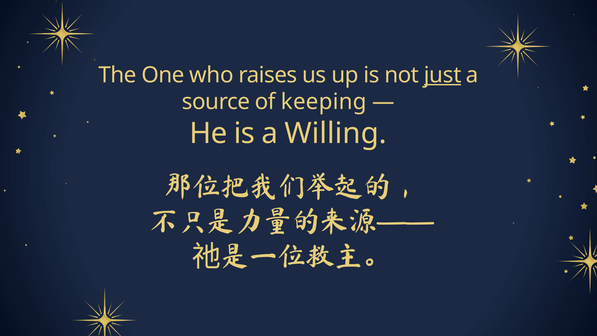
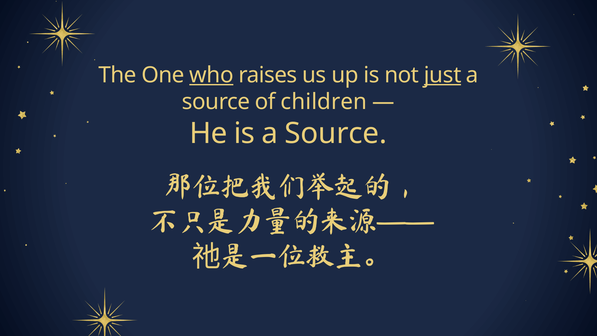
who underline: none -> present
keeping: keeping -> children
is a Willing: Willing -> Source
